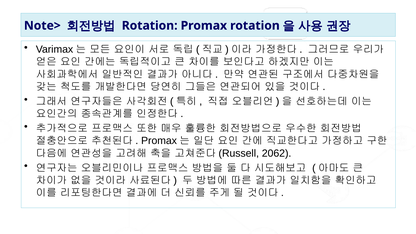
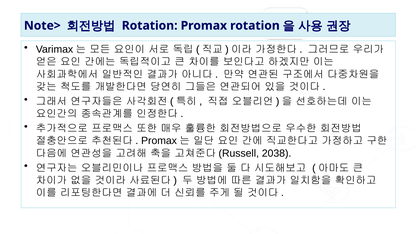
2062: 2062 -> 2038
